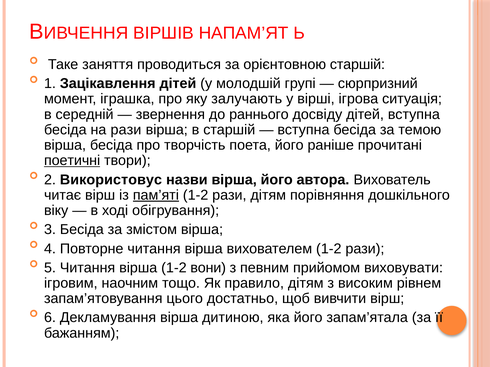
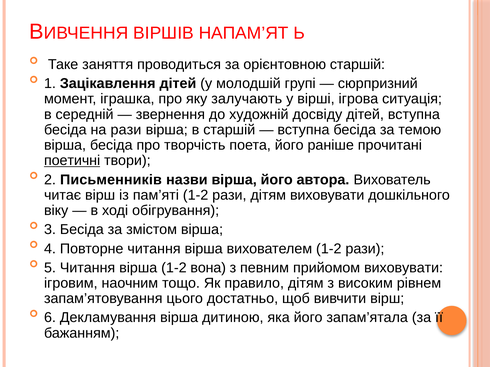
раннього: раннього -> художній
Використовус: Використовус -> Письменників
пам’яті underline: present -> none
дітям порівняння: порівняння -> виховувати
вони: вони -> вона
